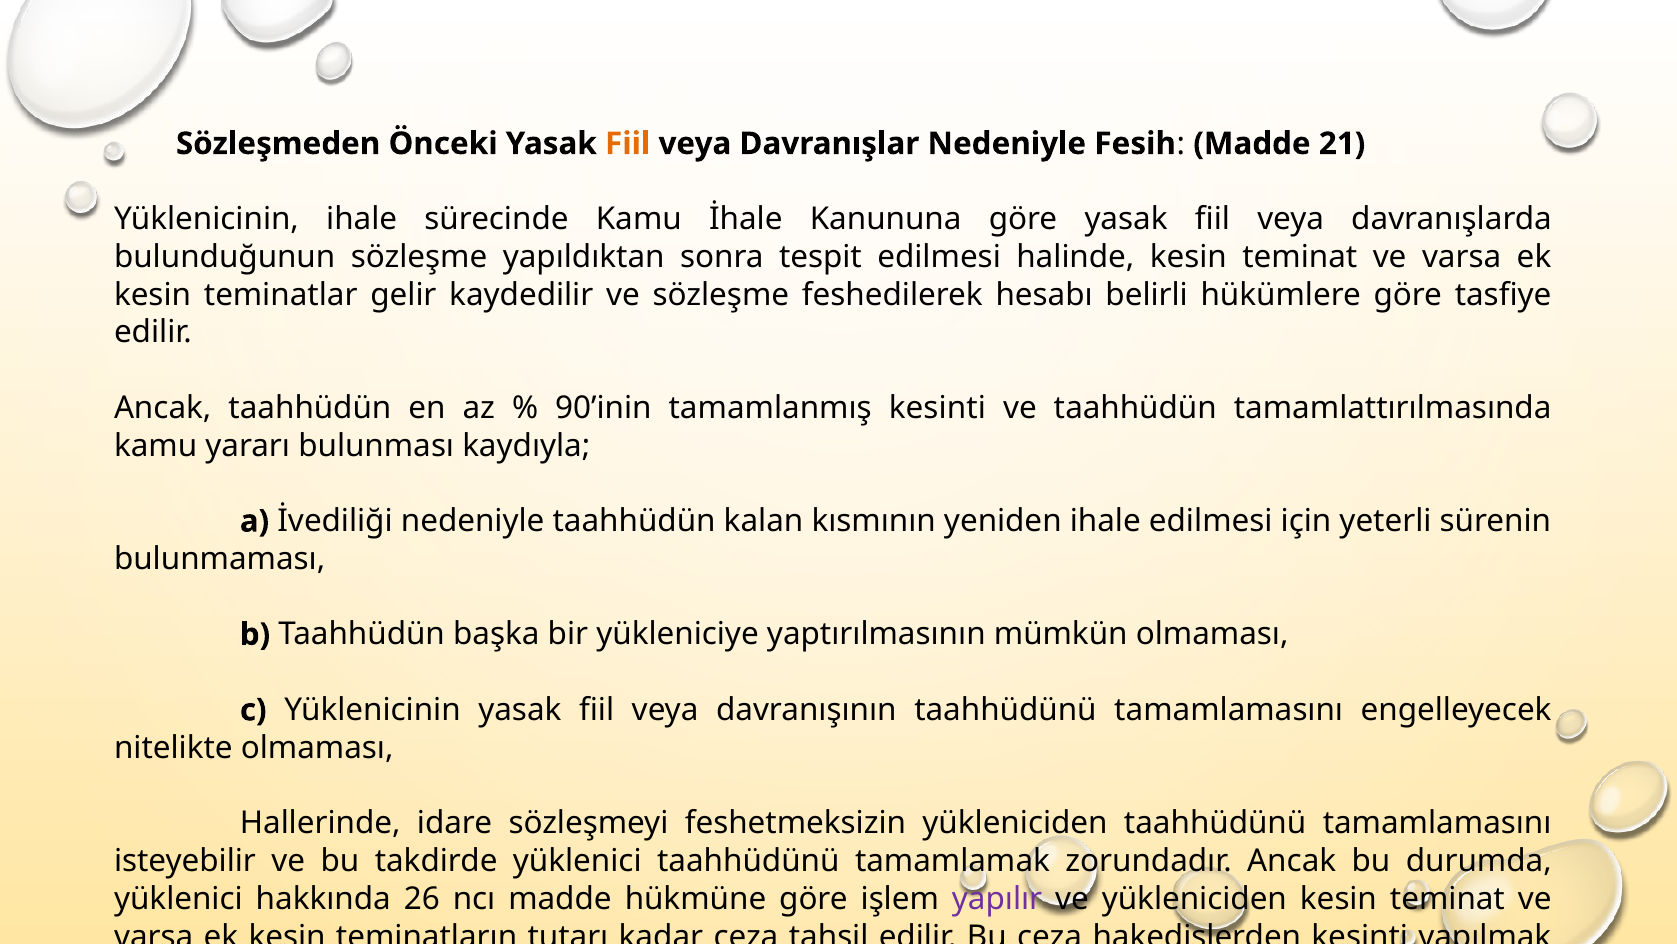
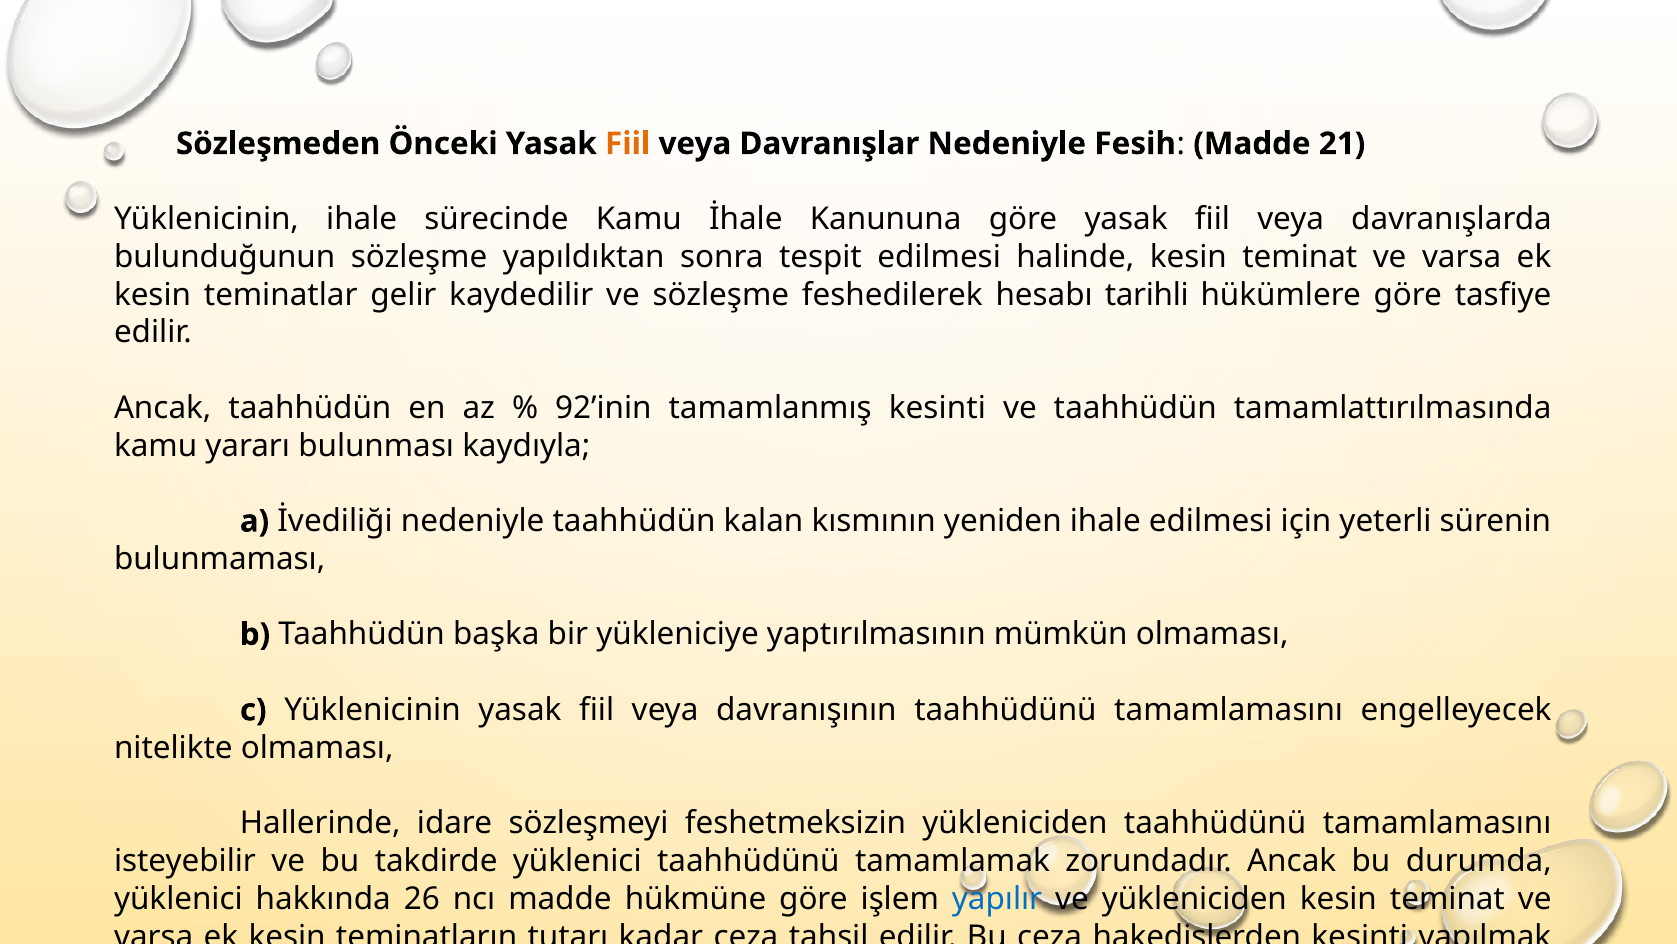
belirli: belirli -> tarihli
90’inin: 90’inin -> 92’inin
yapılır colour: purple -> blue
